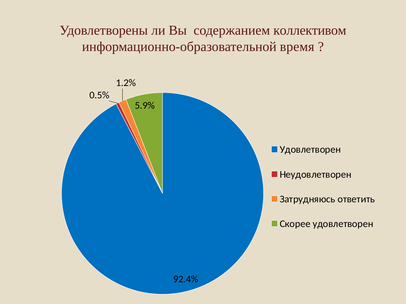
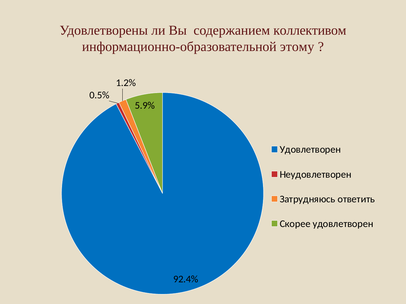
время: время -> этому
